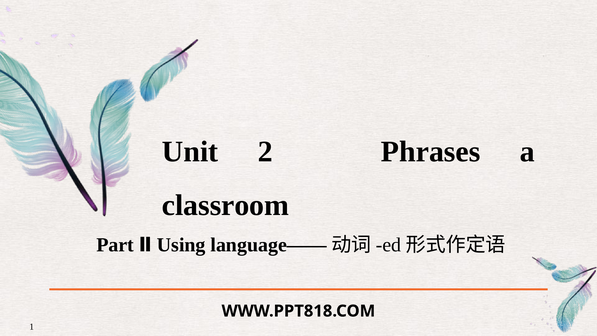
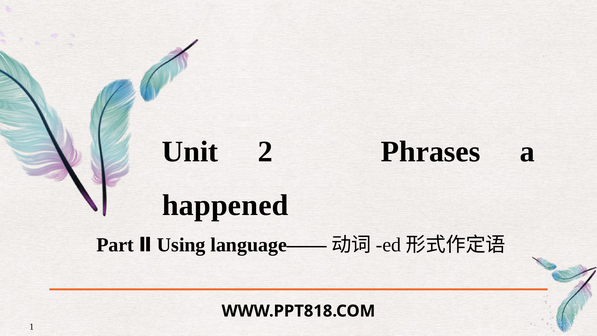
classroom: classroom -> happened
